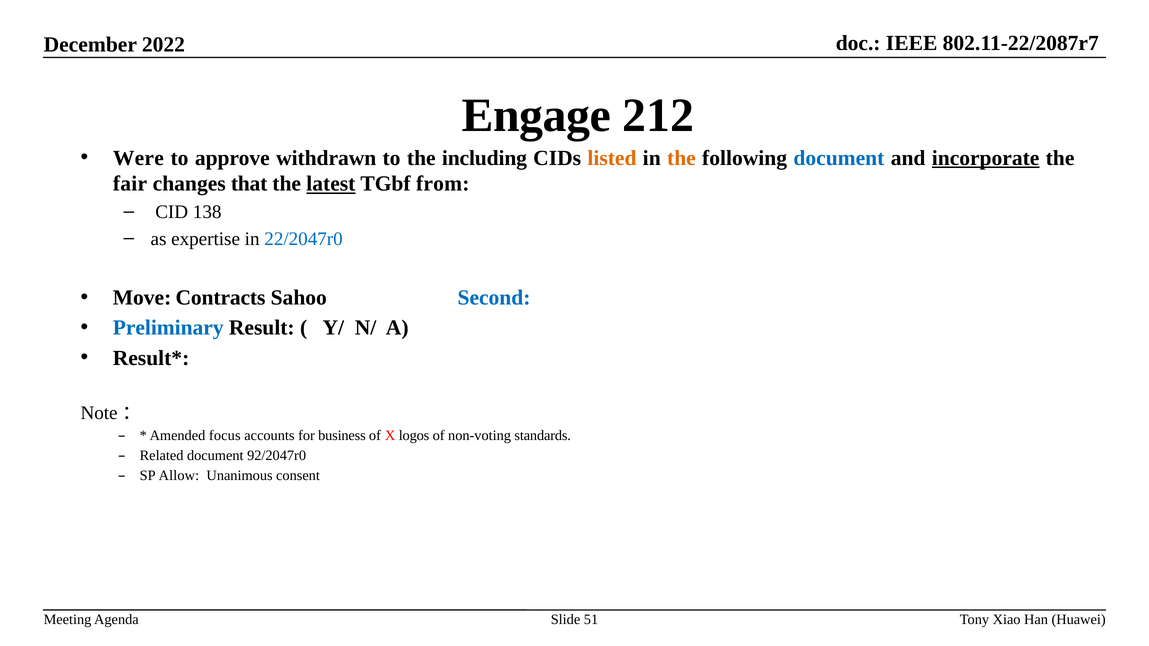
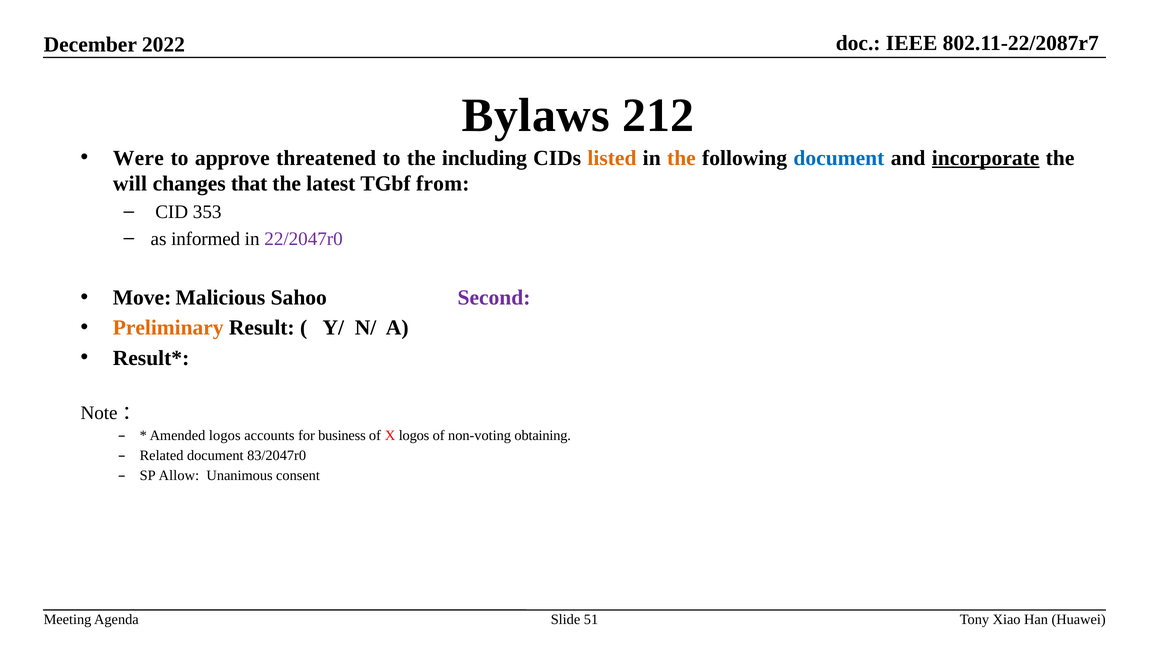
Engage: Engage -> Bylaws
withdrawn: withdrawn -> threatened
fair: fair -> will
latest underline: present -> none
138: 138 -> 353
expertise: expertise -> informed
22/2047r0 colour: blue -> purple
Contracts: Contracts -> Malicious
Second colour: blue -> purple
Preliminary colour: blue -> orange
Amended focus: focus -> logos
standards: standards -> obtaining
92/2047r0: 92/2047r0 -> 83/2047r0
